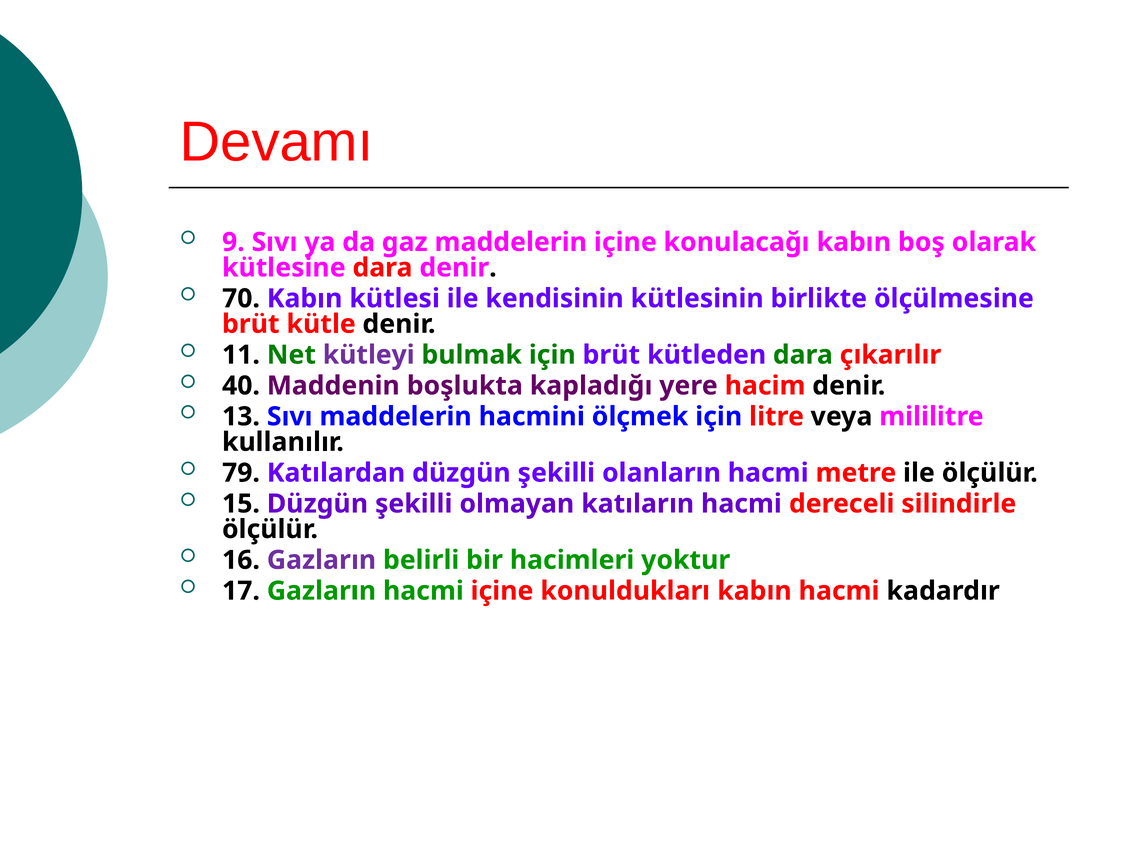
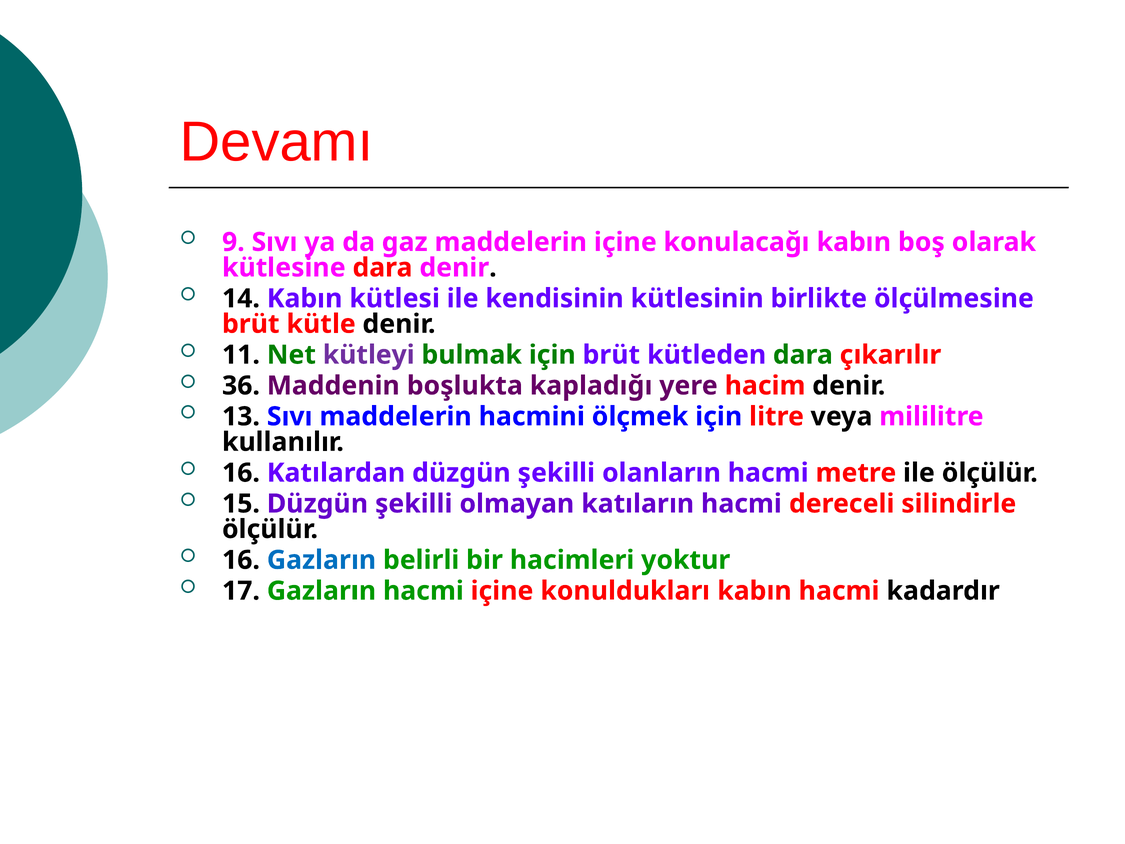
70: 70 -> 14
40: 40 -> 36
79 at (241, 473): 79 -> 16
Gazların at (321, 560) colour: purple -> blue
